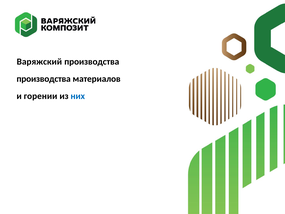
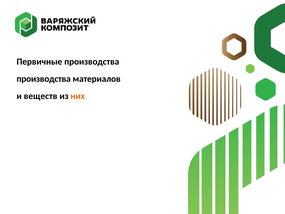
Варяжский: Варяжский -> Первичные
горении: горении -> веществ
них colour: blue -> orange
